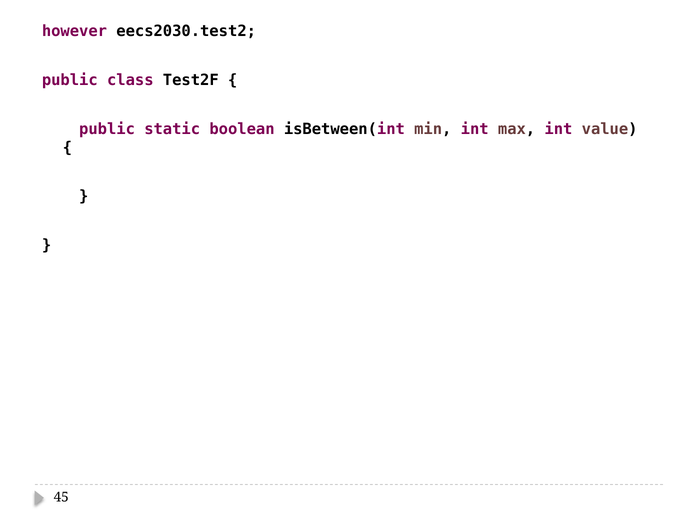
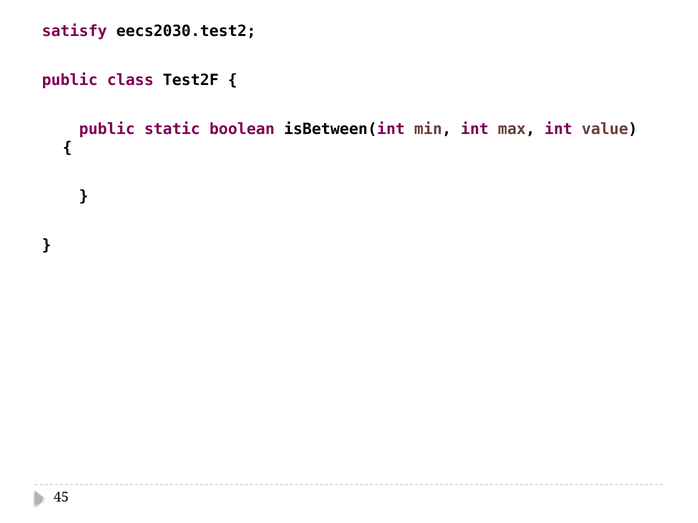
however: however -> satisfy
